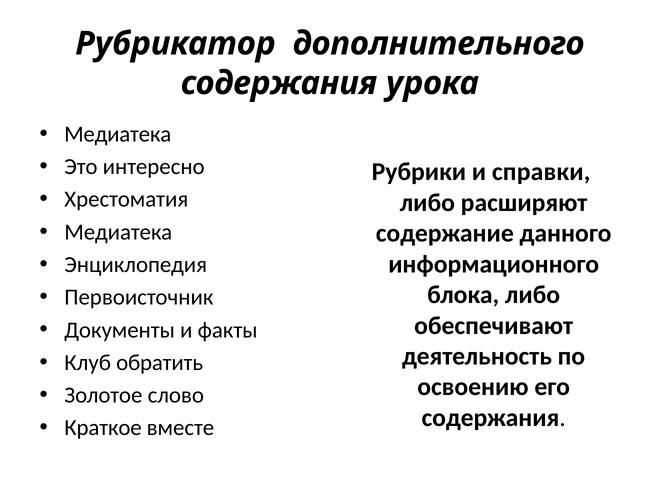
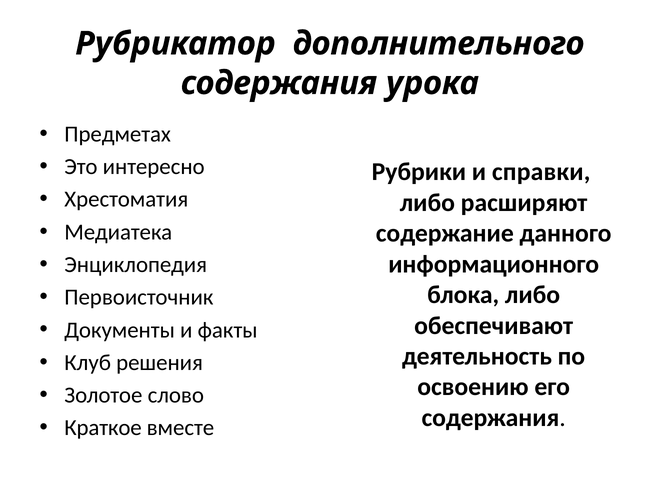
Медиатека at (118, 134): Медиатека -> Предметах
обратить: обратить -> решения
